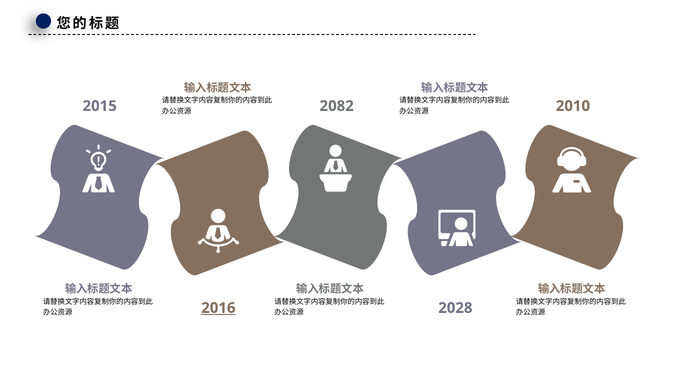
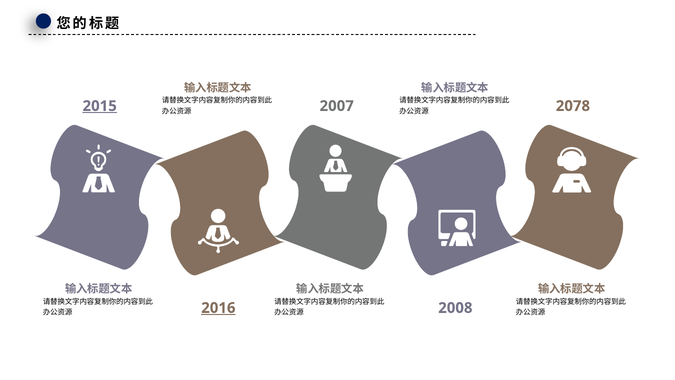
2015 underline: none -> present
2082: 2082 -> 2007
2010: 2010 -> 2078
2028: 2028 -> 2008
